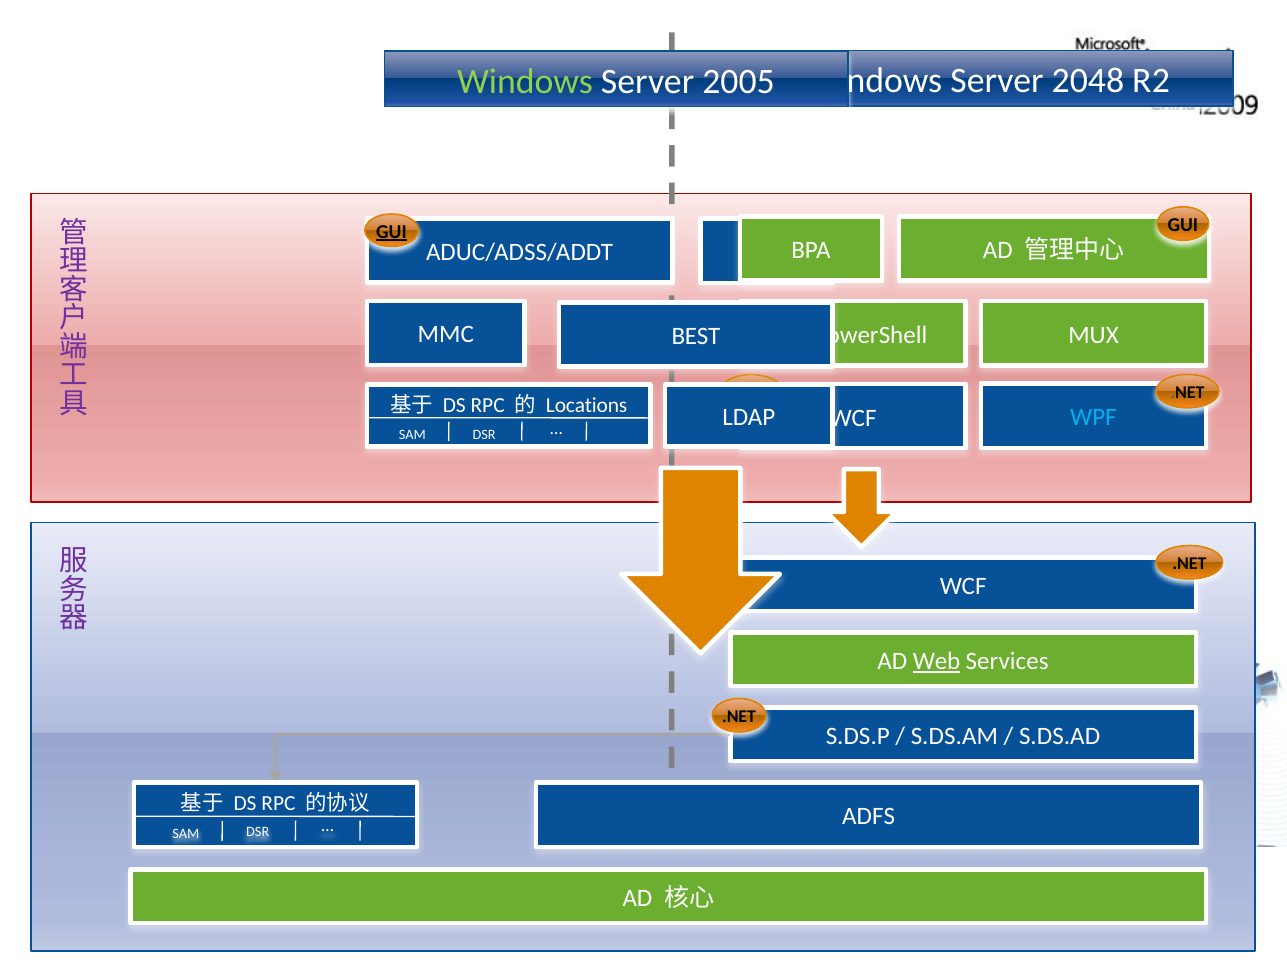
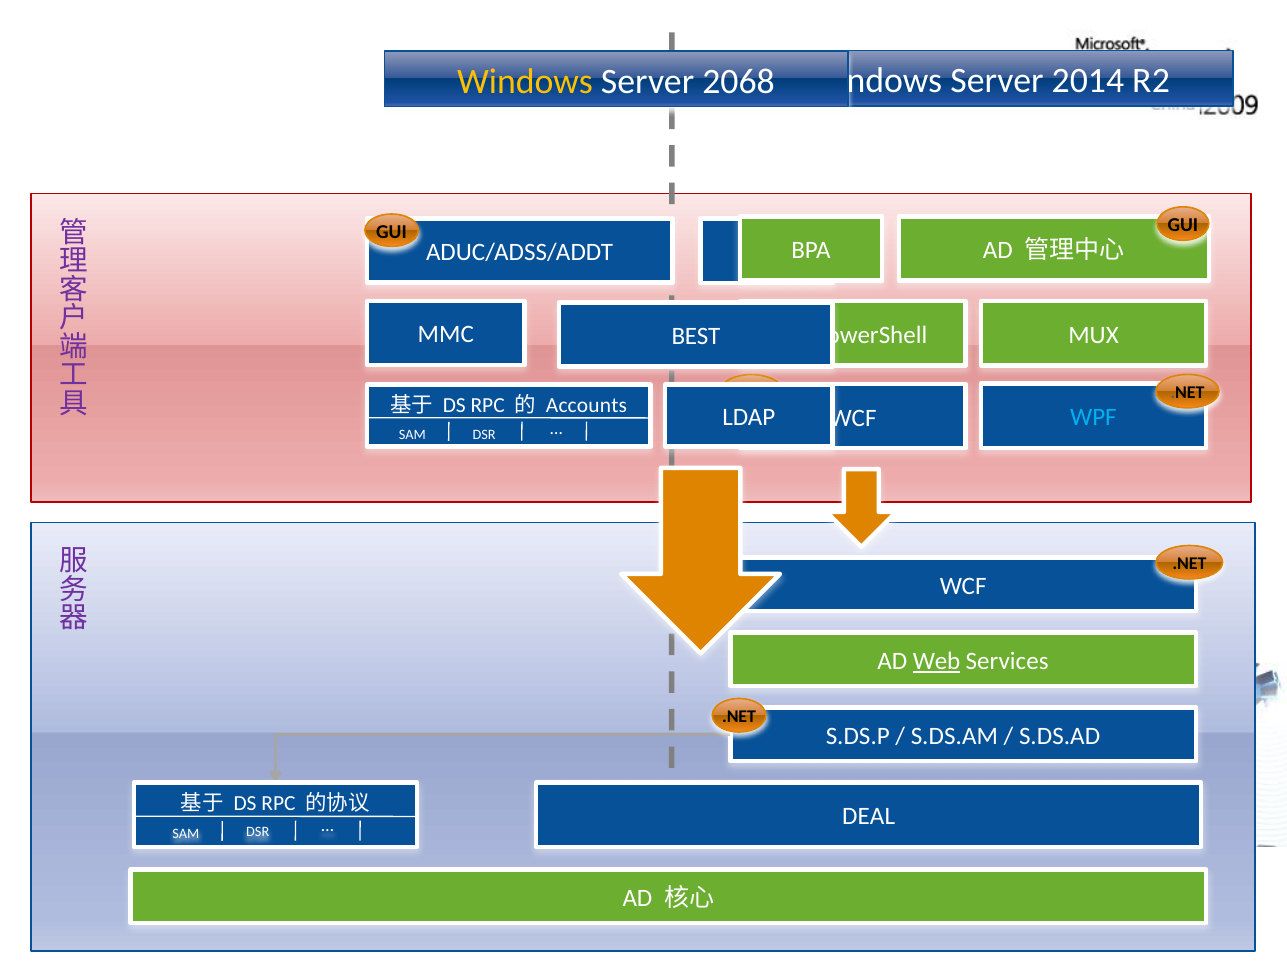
2048: 2048 -> 2014
Windows at (525, 81) colour: light green -> yellow
2005: 2005 -> 2068
GUI at (391, 232) underline: present -> none
Locations: Locations -> Accounts
ADFS: ADFS -> DEAL
